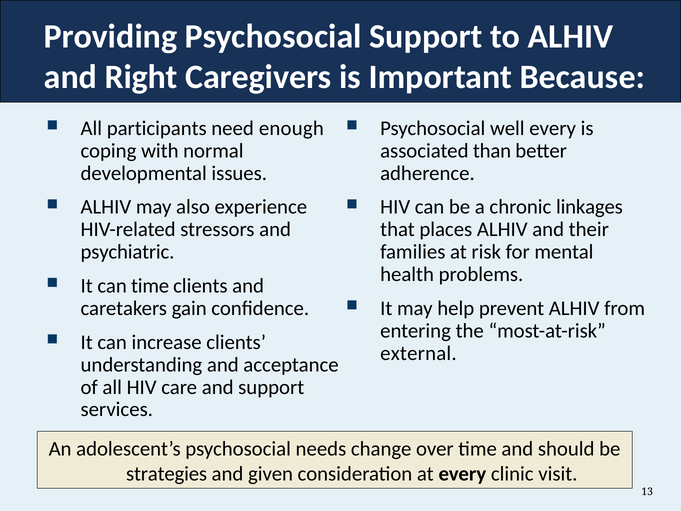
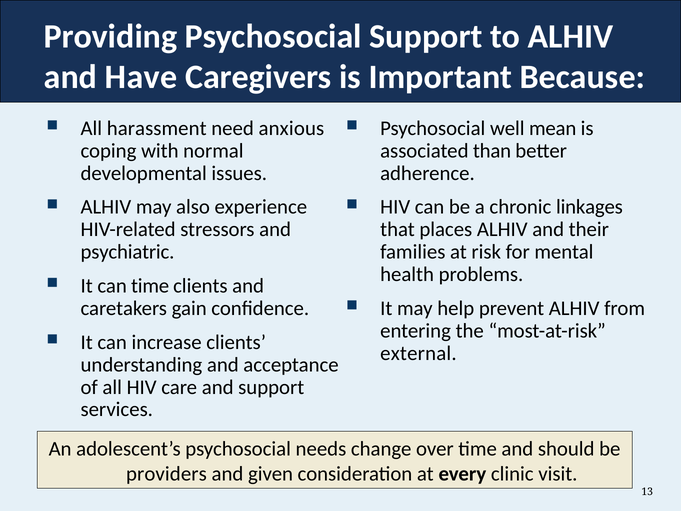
Right: Right -> Have
participants: participants -> harassment
enough: enough -> anxious
well every: every -> mean
strategies: strategies -> providers
